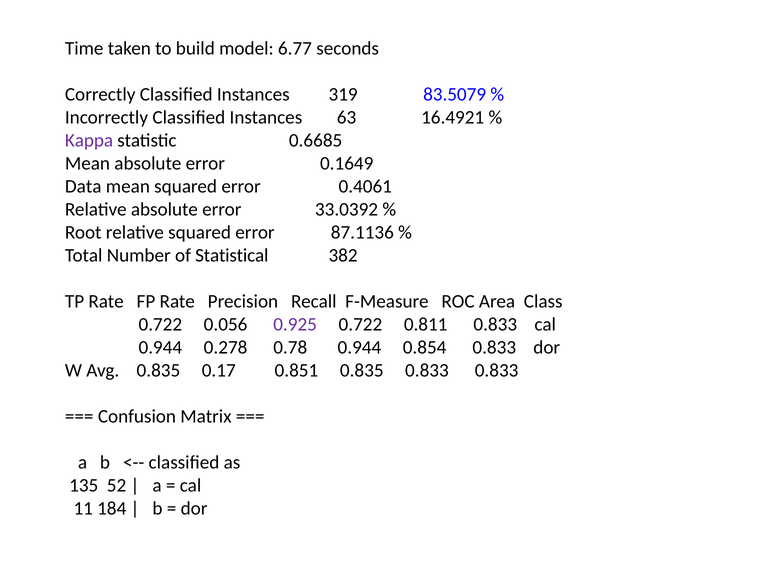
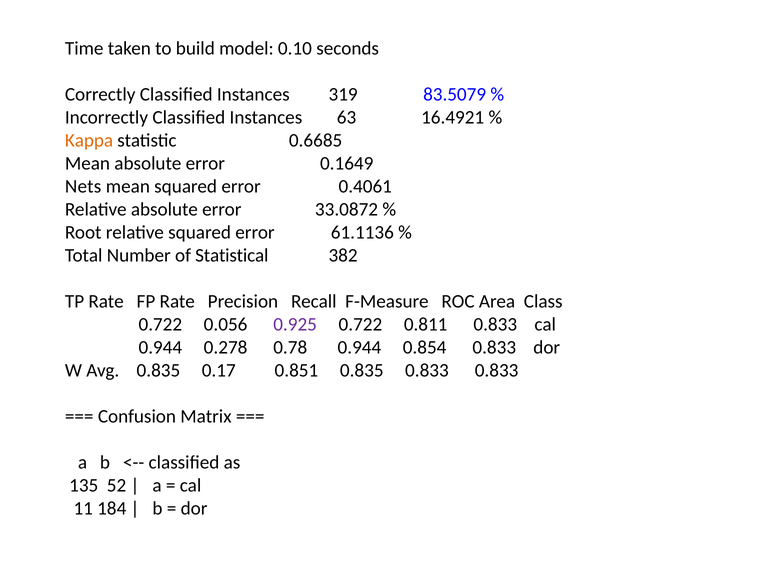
6.77: 6.77 -> 0.10
Kappa colour: purple -> orange
Data: Data -> Nets
33.0392: 33.0392 -> 33.0872
87.1136: 87.1136 -> 61.1136
